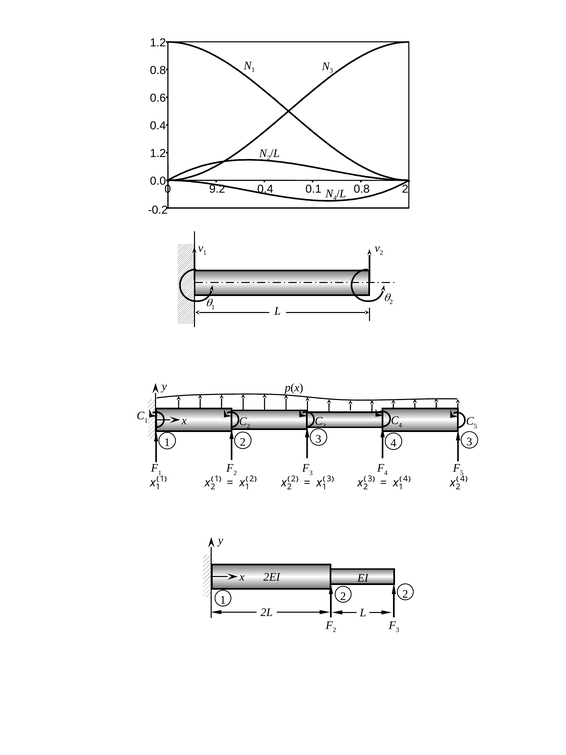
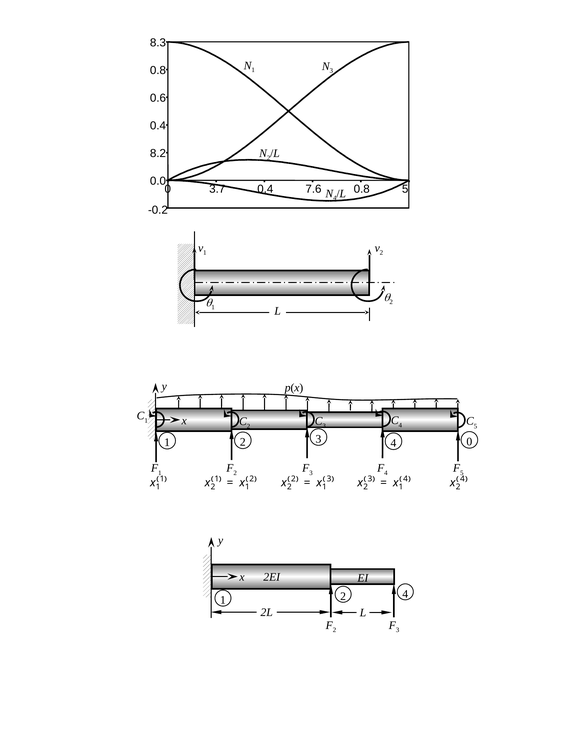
1.2 at (158, 43): 1.2 -> 8.3
1.2 at (158, 153): 1.2 -> 8.2
9.2: 9.2 -> 3.7
0.1: 0.1 -> 7.6
0.8 2: 2 -> 5
4 3: 3 -> 0
2 at (405, 594): 2 -> 4
